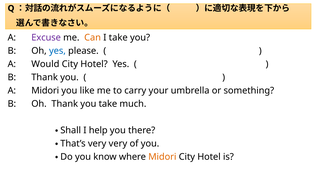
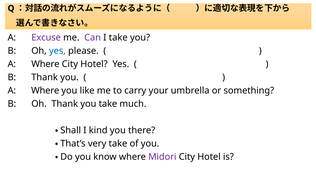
Can colour: orange -> purple
Would at (45, 64): Would -> Where
Midori at (45, 90): Midori -> Where
help: help -> kind
very very: very -> take
Midori at (162, 156) colour: orange -> purple
